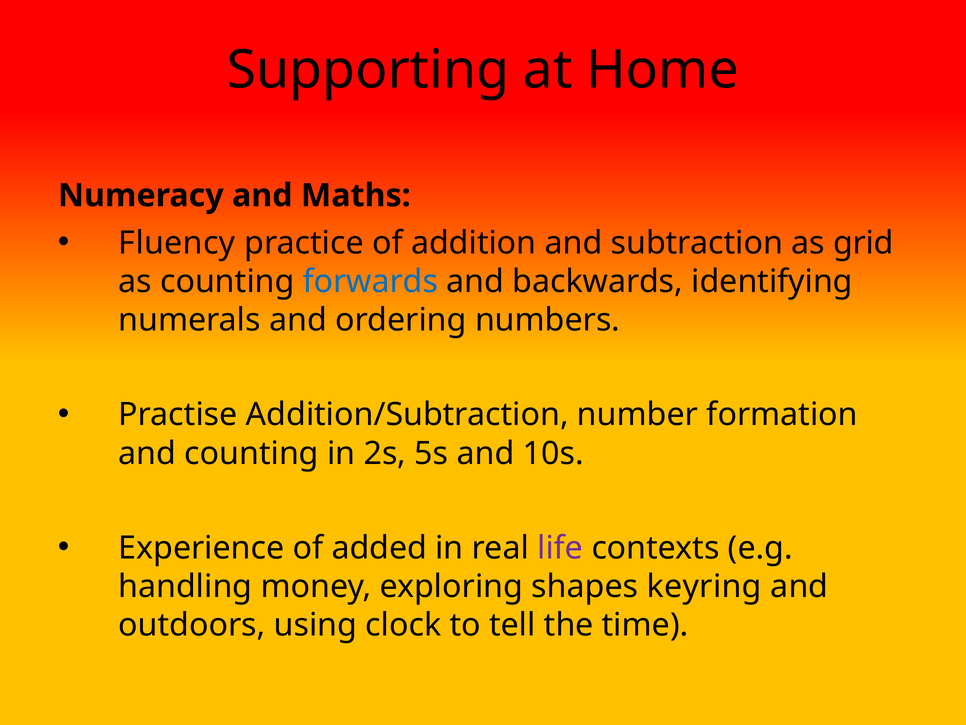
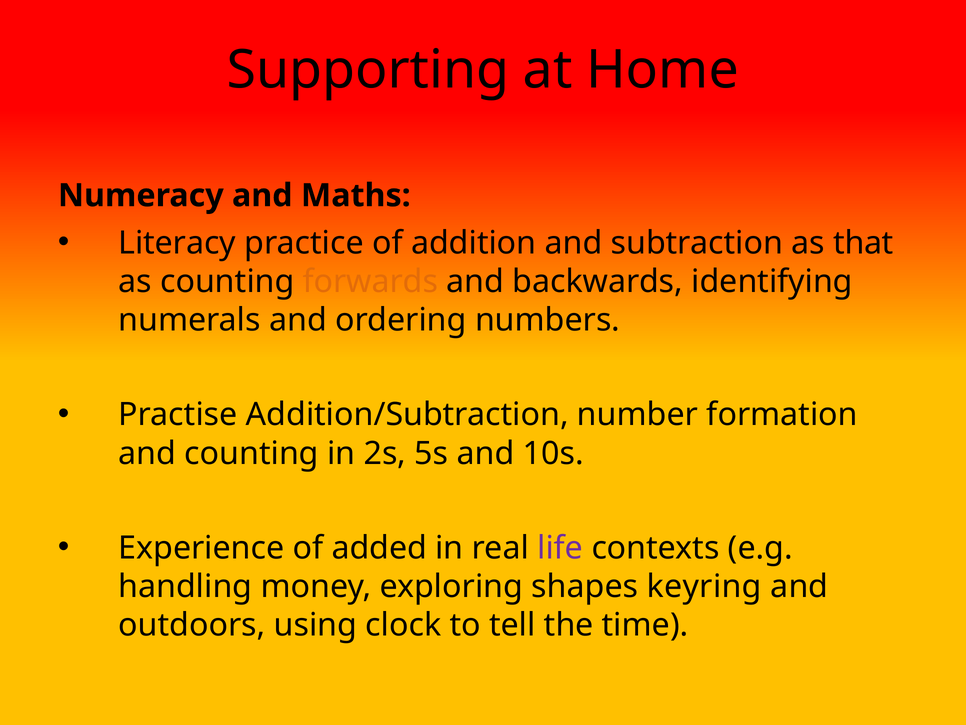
Fluency: Fluency -> Literacy
grid: grid -> that
forwards colour: blue -> orange
